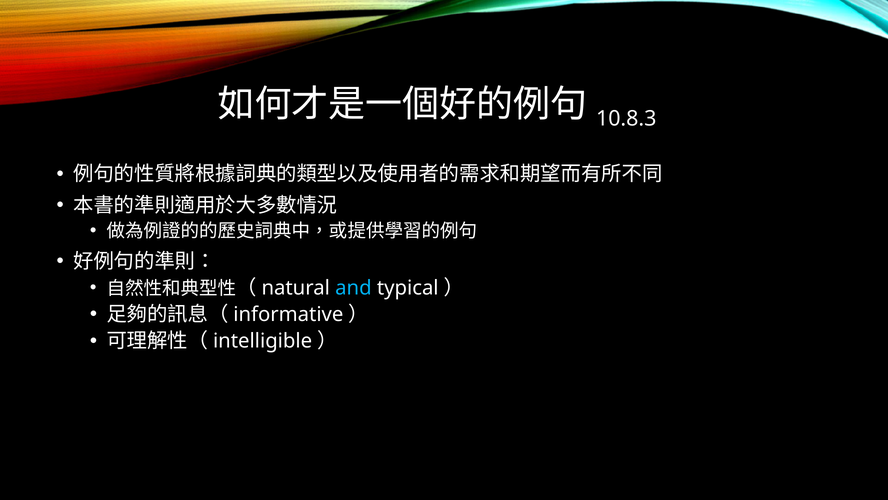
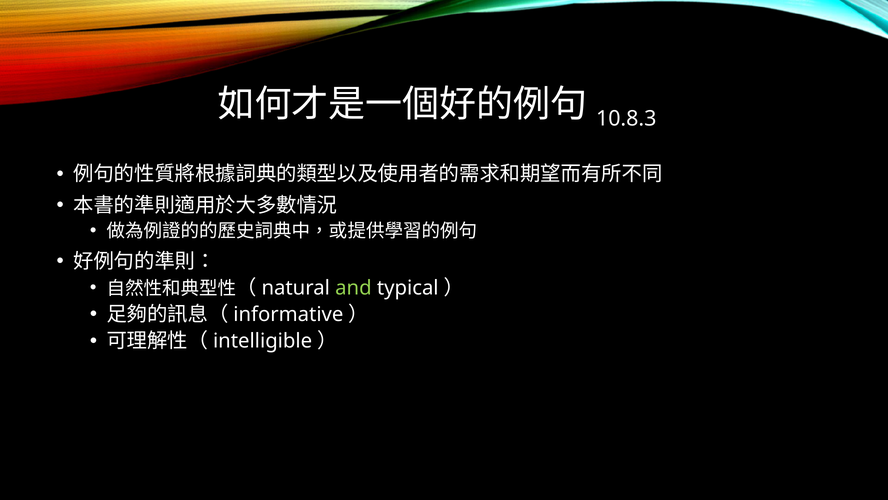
and colour: light blue -> light green
